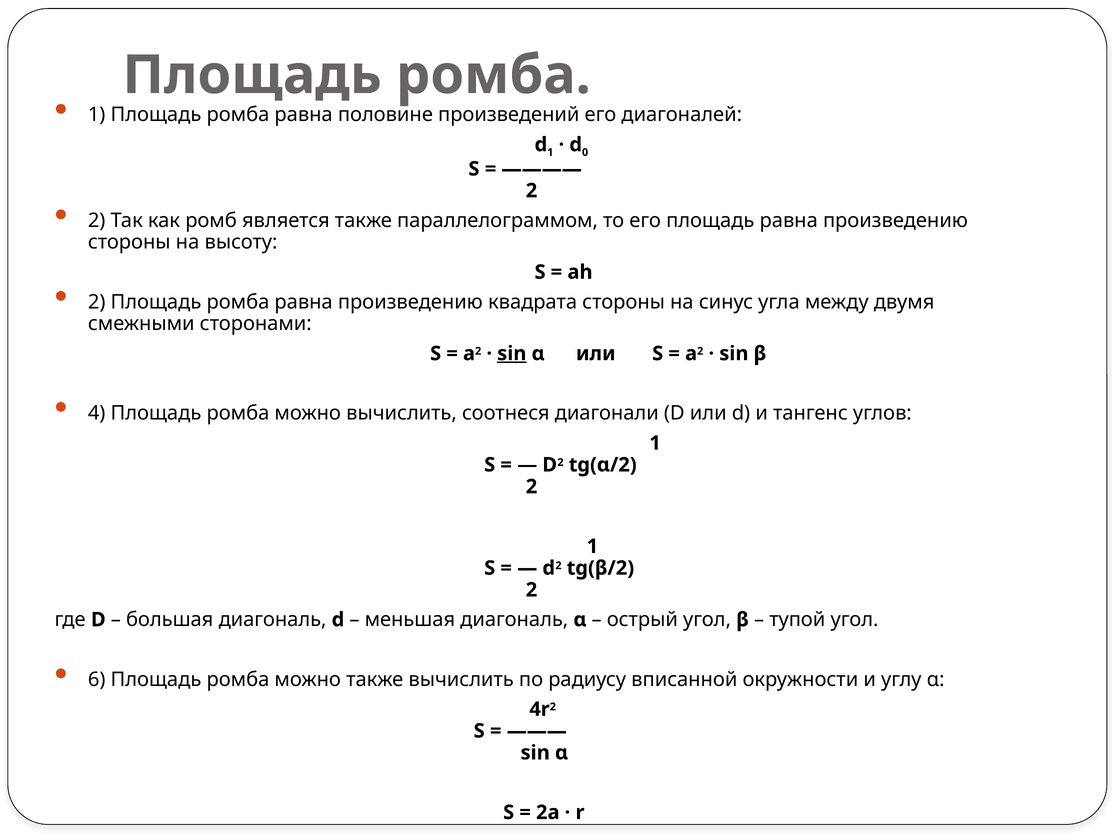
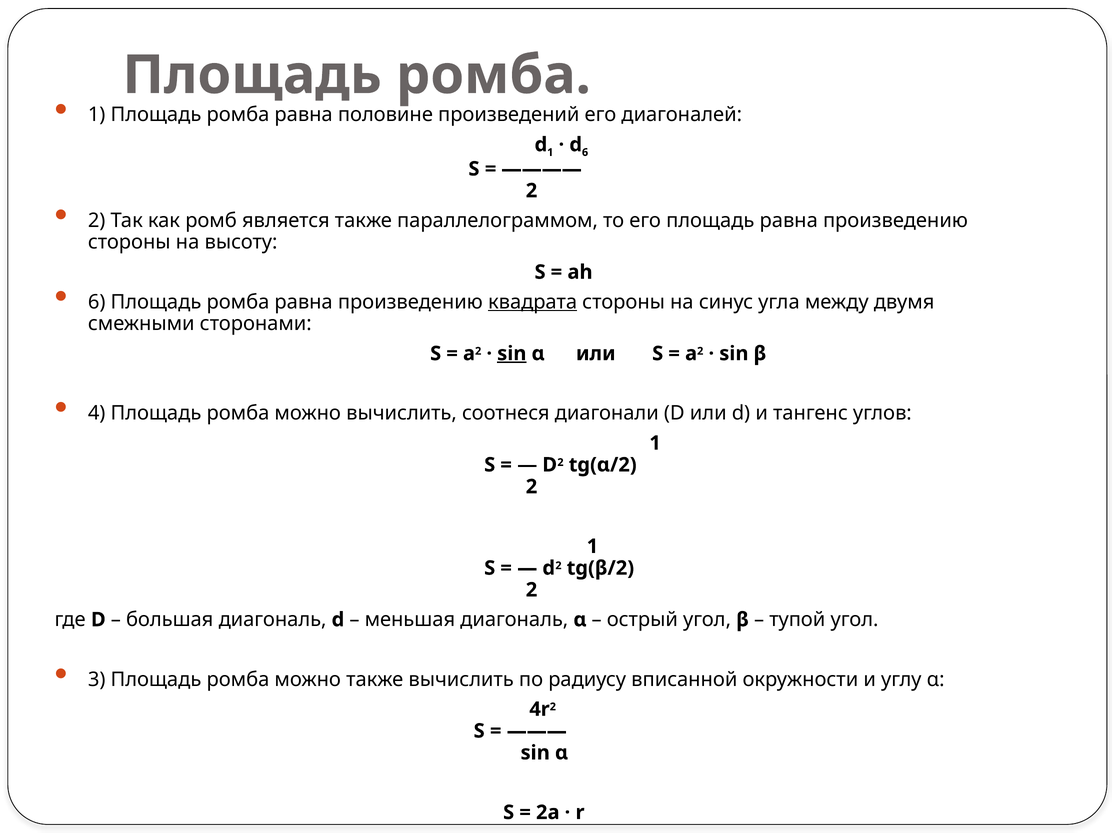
d 0: 0 -> 6
2 at (97, 302): 2 -> 6
квадрата underline: none -> present
6: 6 -> 3
